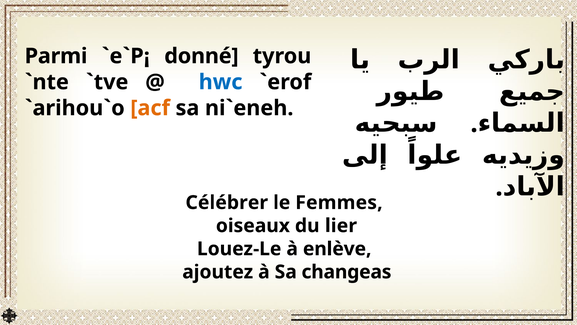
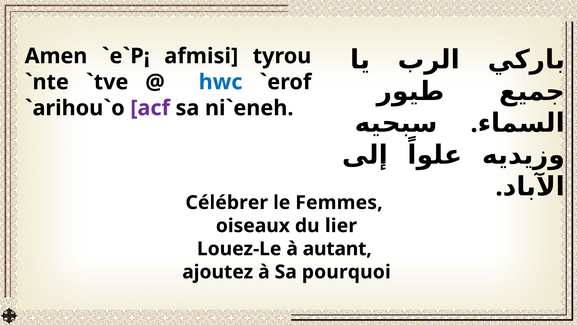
Parmi: Parmi -> Amen
donné: donné -> afmisi
acf colour: orange -> purple
enlève: enlève -> autant
changeas: changeas -> pourquoi
